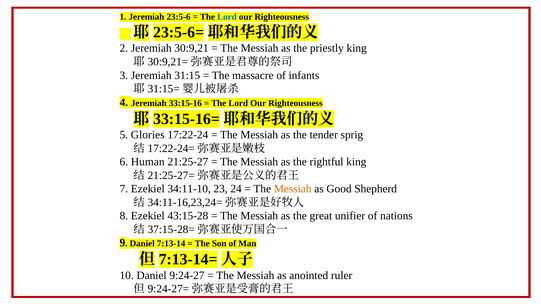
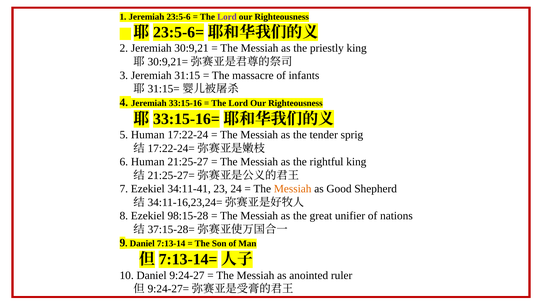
Lord at (227, 17) colour: blue -> purple
5 Glories: Glories -> Human
34:11-10: 34:11-10 -> 34:11-41
43:15-28: 43:15-28 -> 98:15-28
